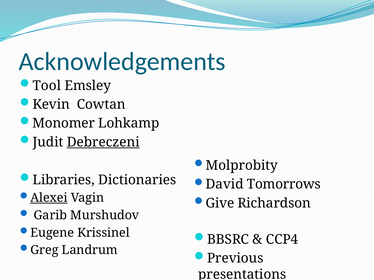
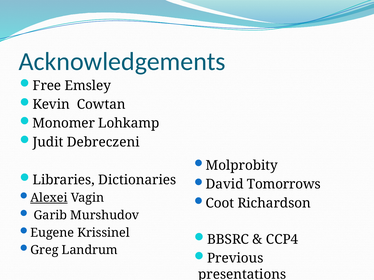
Tool: Tool -> Free
Debreczeni underline: present -> none
Give: Give -> Coot
